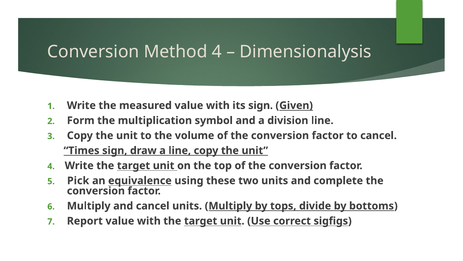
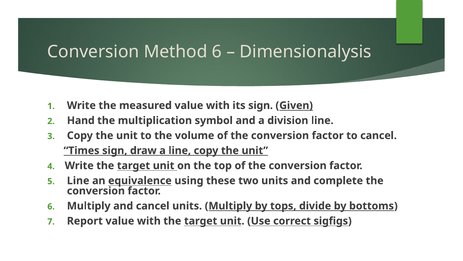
Method 4: 4 -> 6
Form: Form -> Hand
Pick at (78, 180): Pick -> Line
